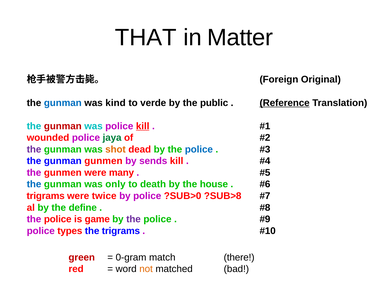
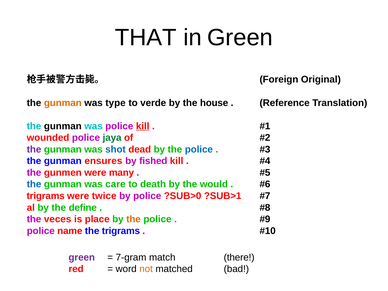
in Matter: Matter -> Green
gunman at (63, 103) colour: blue -> orange
kind: kind -> type
public: public -> house
Reference underline: present -> none
gunman at (63, 126) colour: red -> black
shot colour: orange -> blue
gunman gunmen: gunmen -> ensures
sends: sends -> fished
only: only -> care
house: house -> would
?SUB>8: ?SUB>8 -> ?SUB>1
police at (58, 219): police -> veces
game: game -> place
the at (134, 219) colour: purple -> orange
types: types -> name
green at (82, 257) colour: red -> purple
0-gram: 0-gram -> 7-gram
